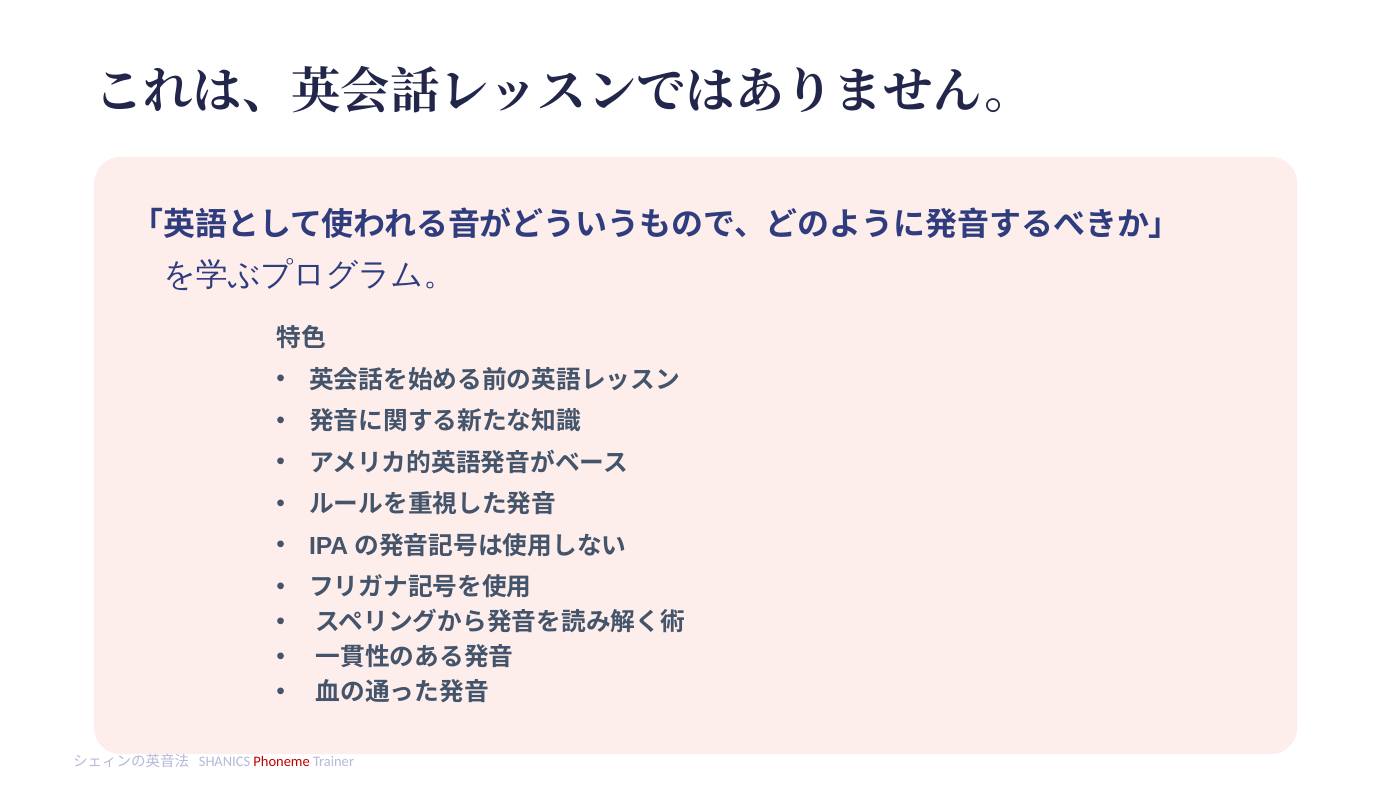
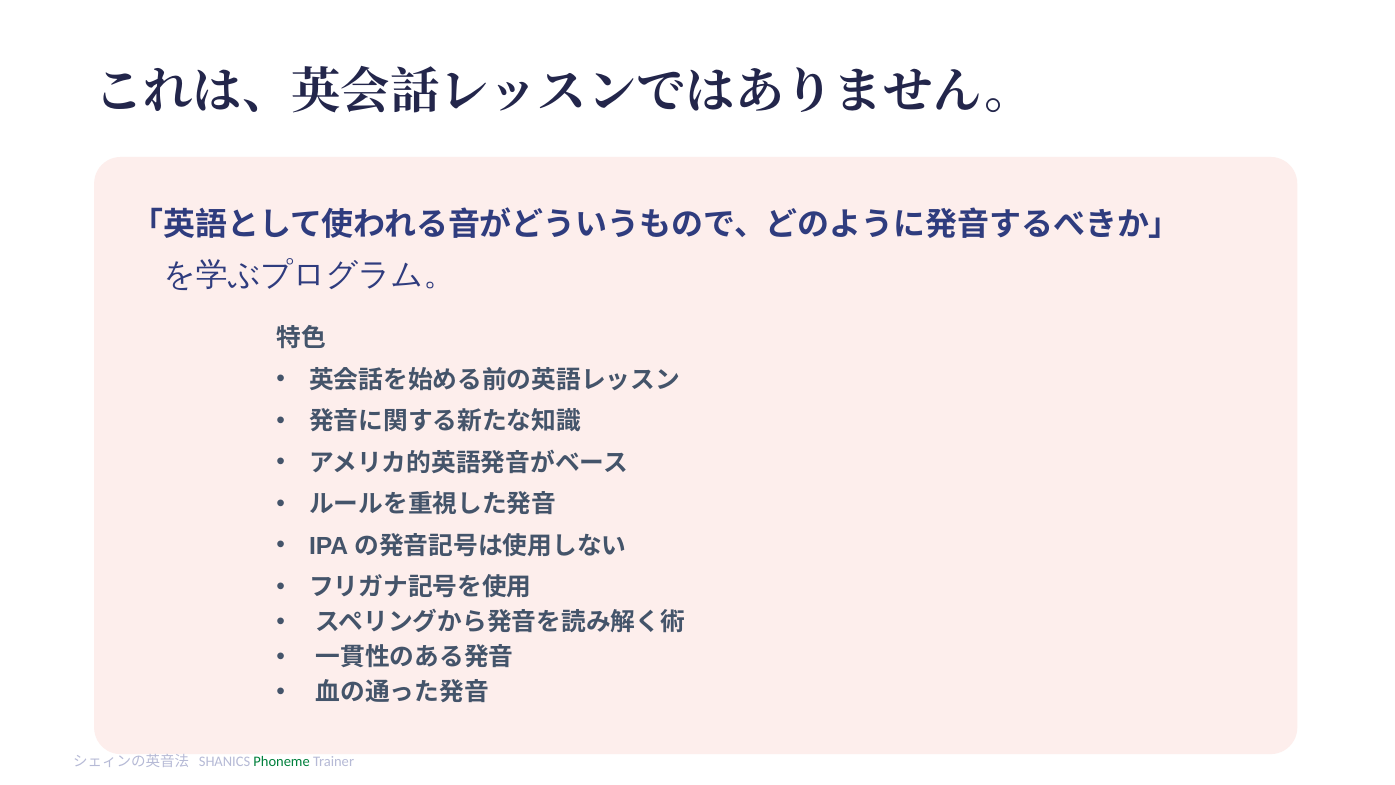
Phoneme colour: red -> green
